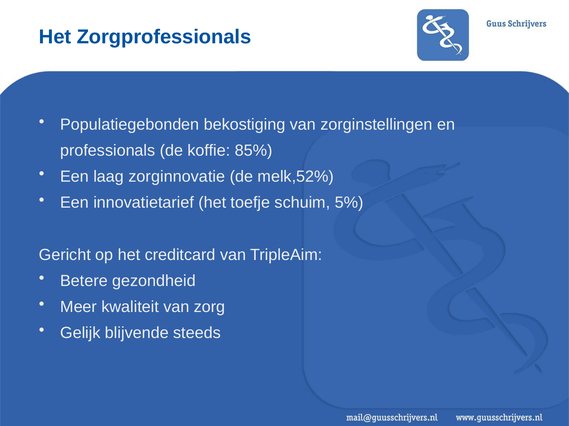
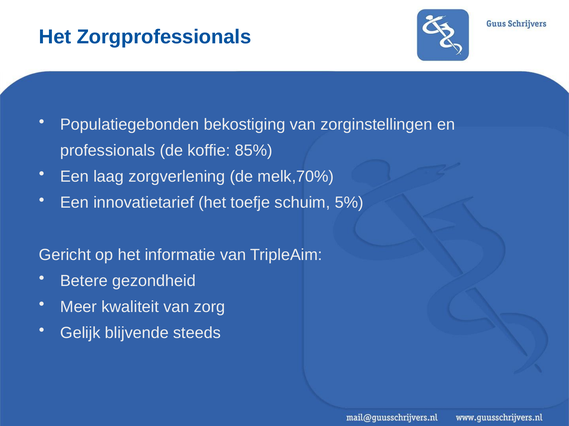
zorginnovatie: zorginnovatie -> zorgverlening
melk,52%: melk,52% -> melk,70%
creditcard: creditcard -> informatie
